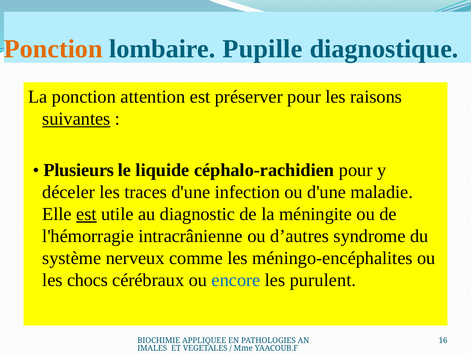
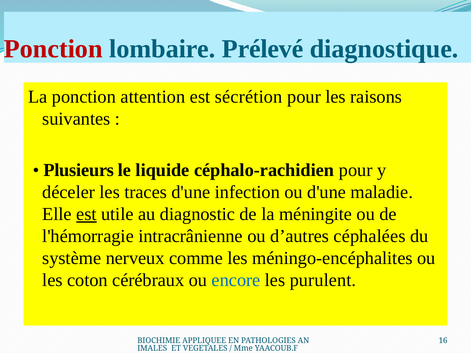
Ponction at (53, 49) colour: orange -> red
Pupille: Pupille -> Prélevé
préserver: préserver -> sécrétion
suivantes underline: present -> none
syndrome: syndrome -> céphalées
chocs: chocs -> coton
